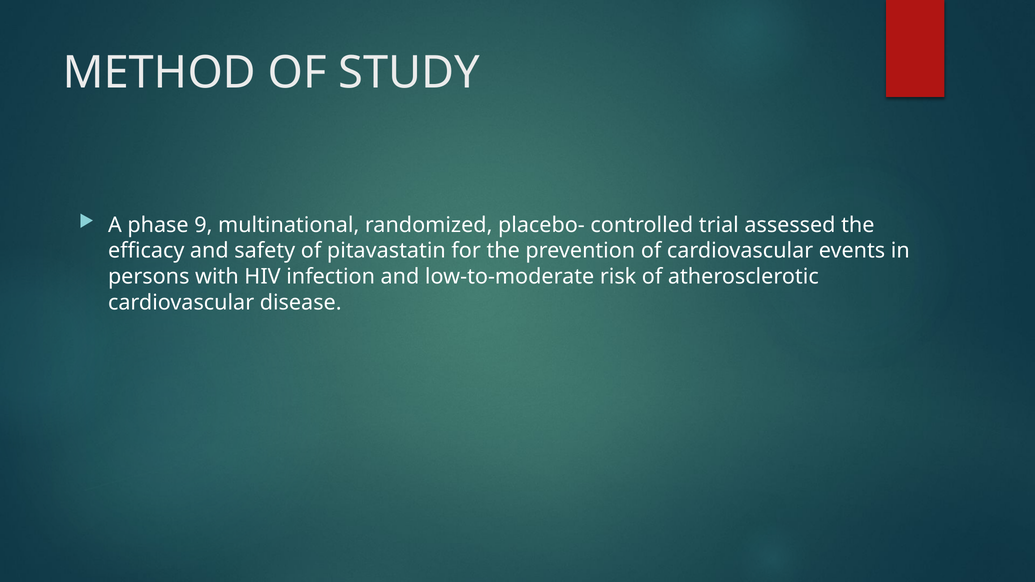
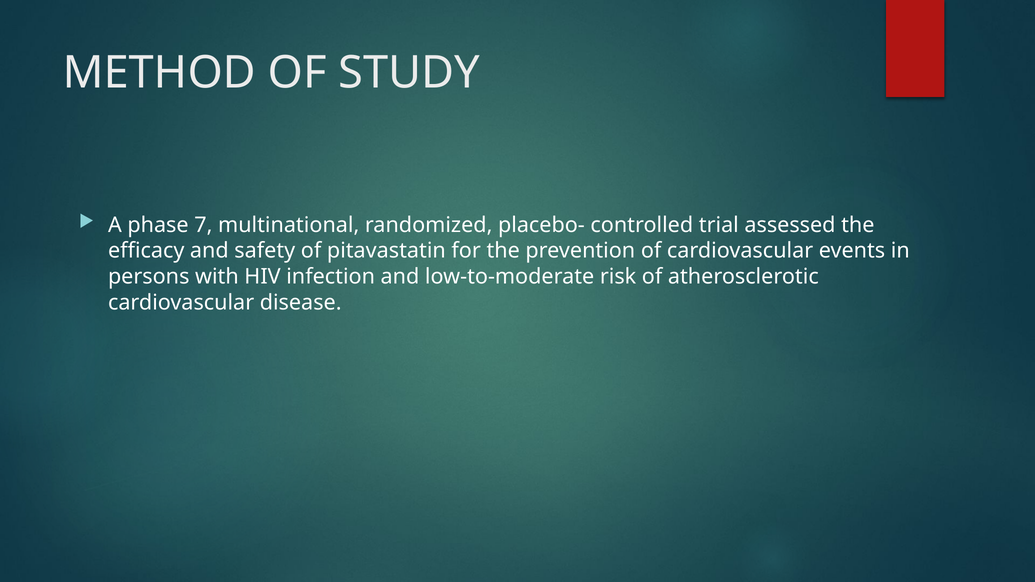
9: 9 -> 7
